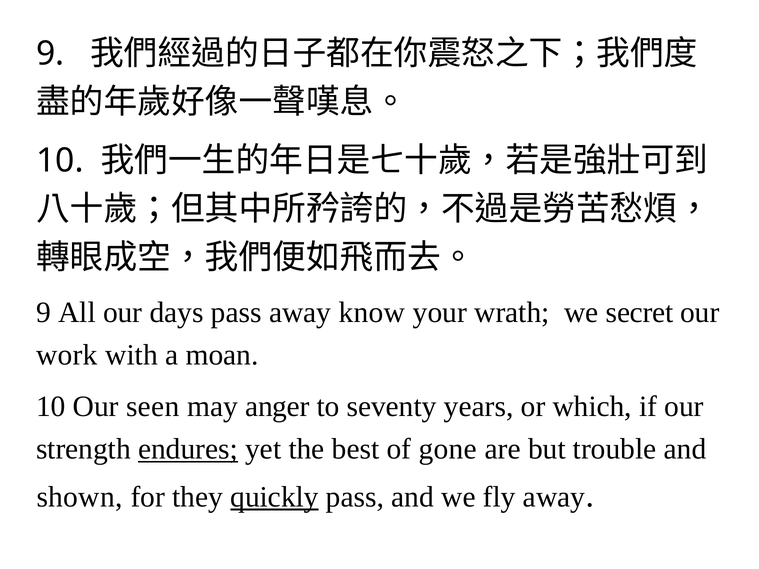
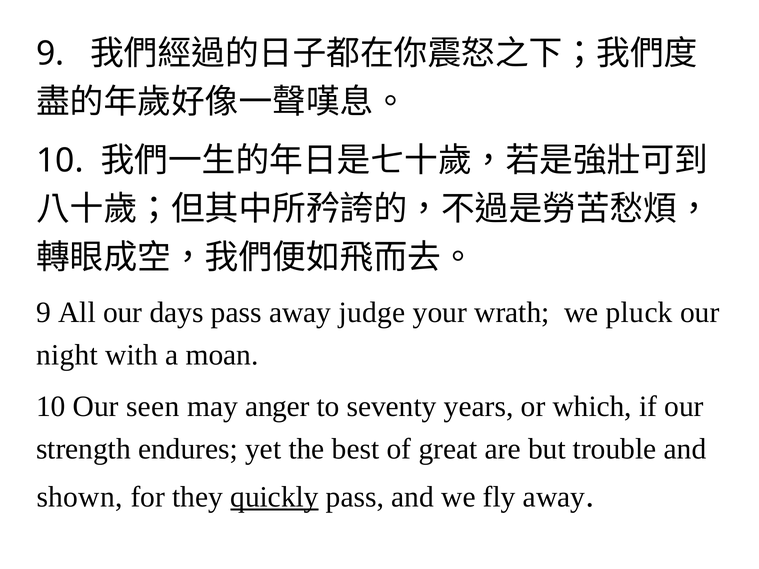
know: know -> judge
secret: secret -> pluck
work: work -> night
endures underline: present -> none
gone: gone -> great
